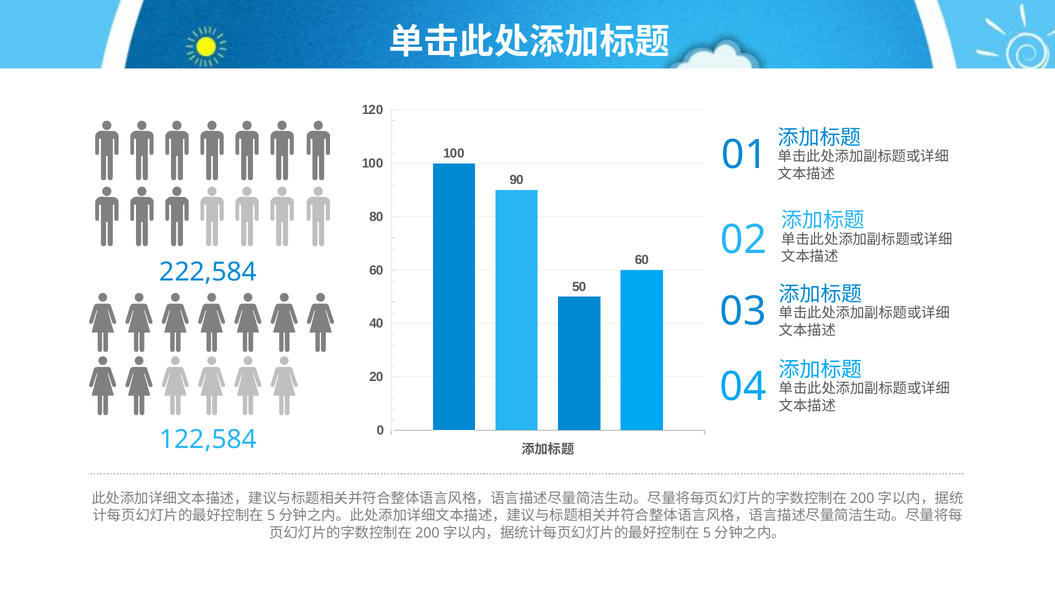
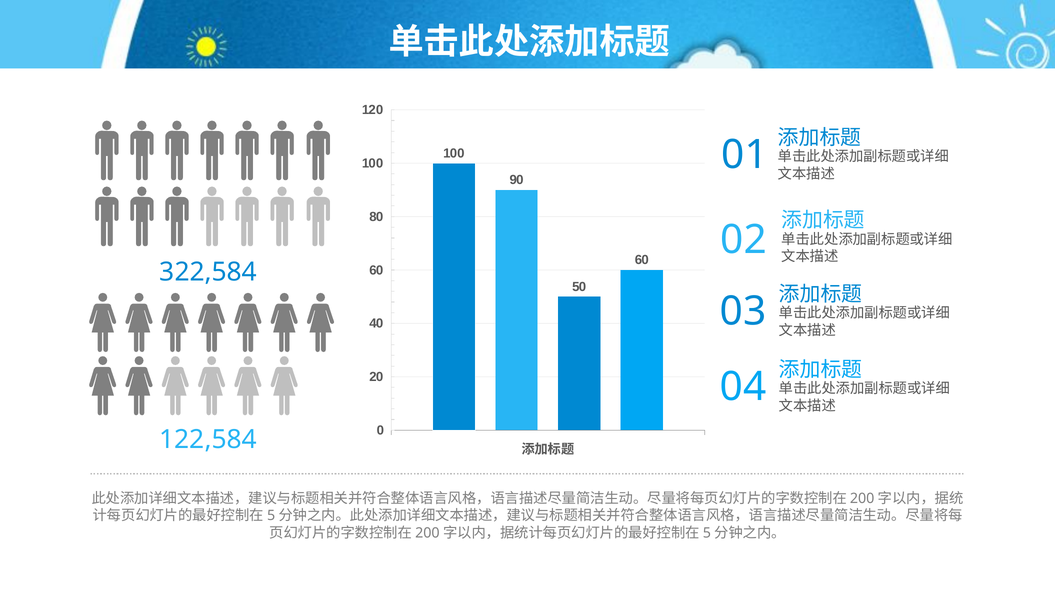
222,584: 222,584 -> 322,584
